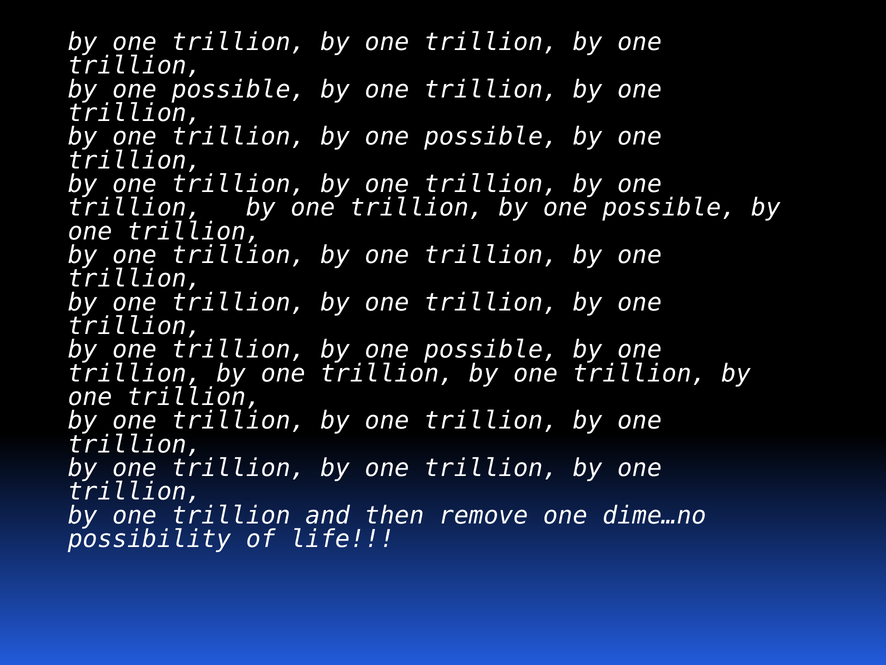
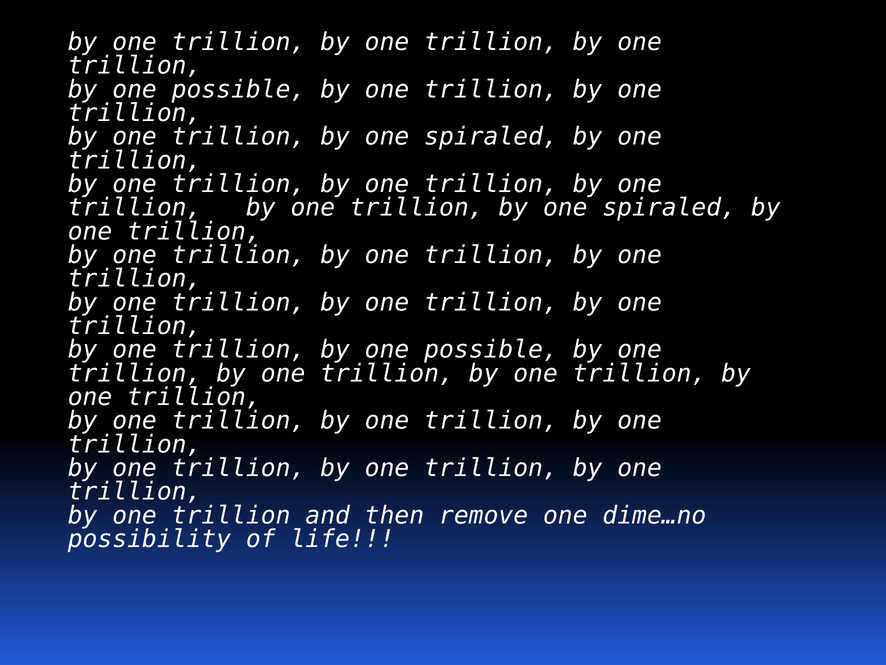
possible at (491, 137): possible -> spiraled
possible at (669, 208): possible -> spiraled
